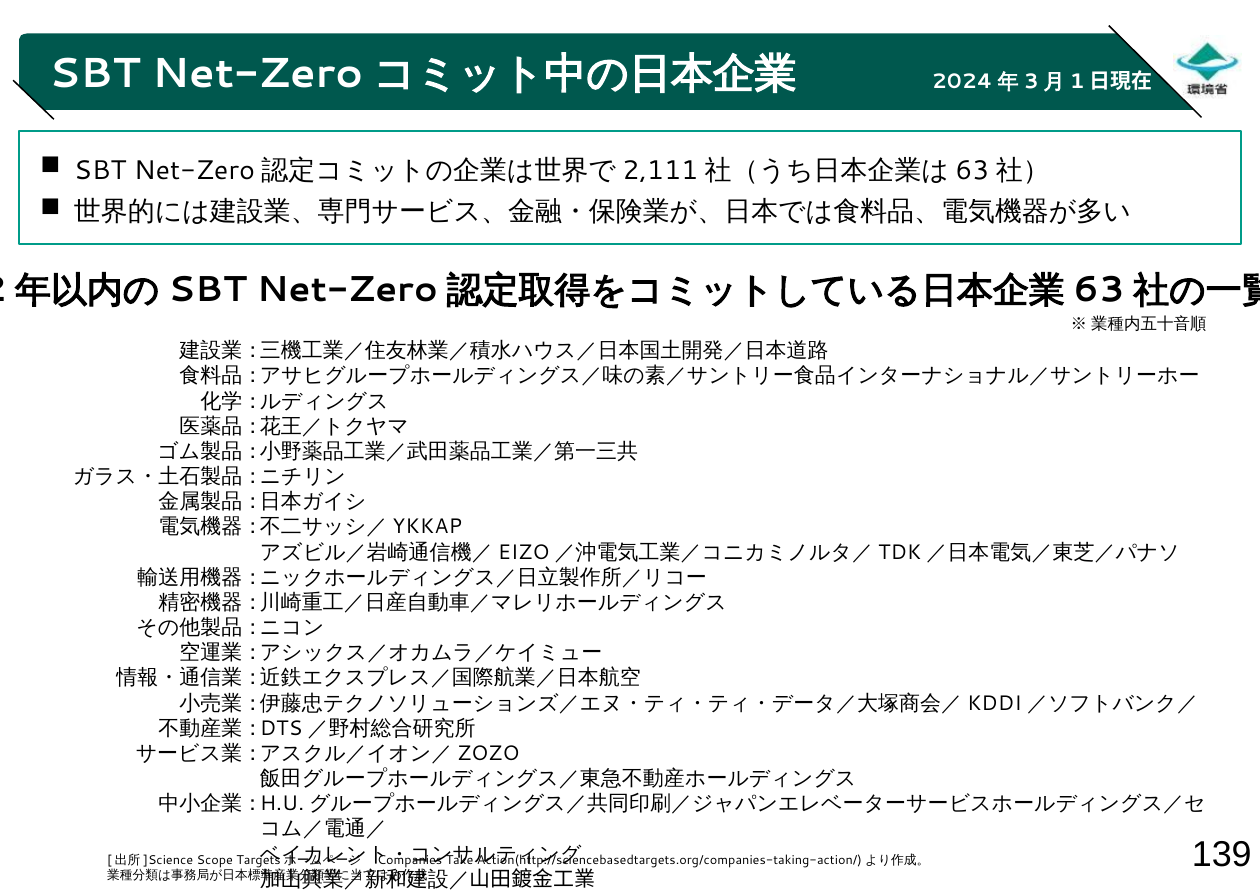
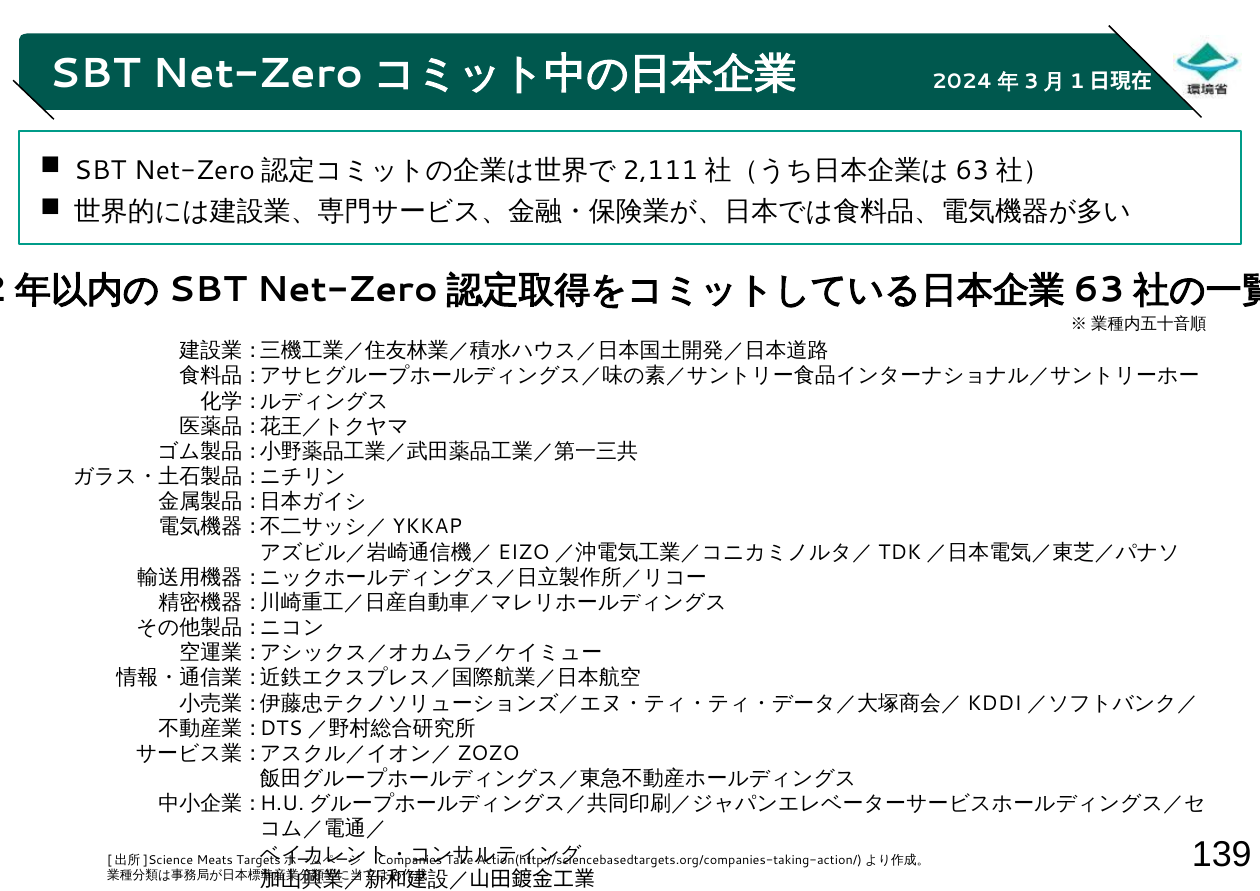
Scope: Scope -> Meats
